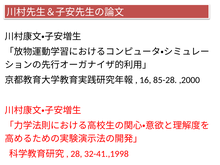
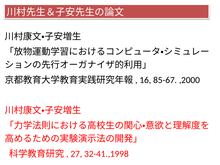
85-28: 85-28 -> 85-67
28: 28 -> 27
